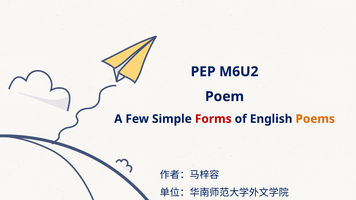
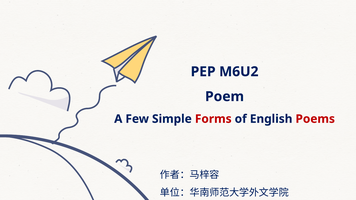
Poems colour: orange -> red
